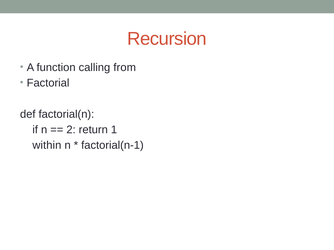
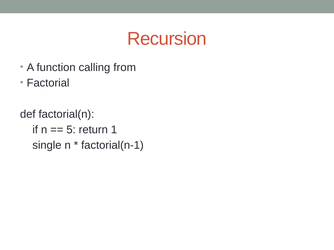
2: 2 -> 5
within: within -> single
